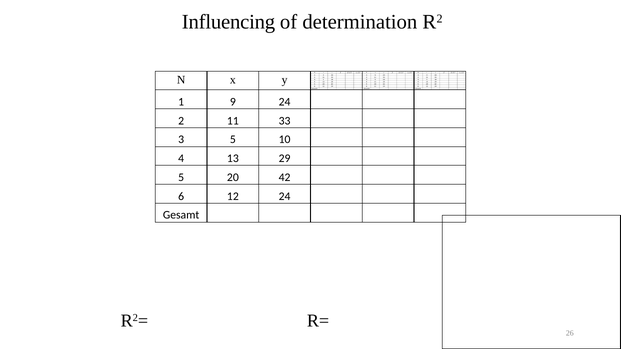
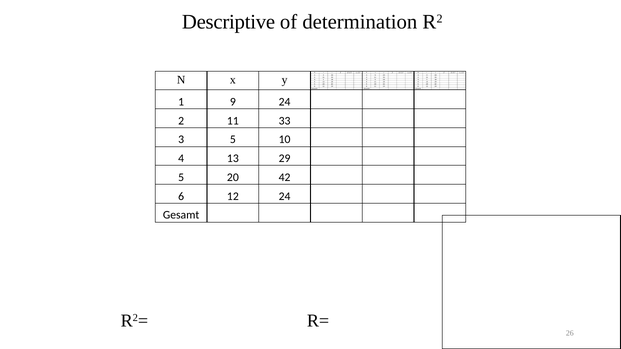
Influencing: Influencing -> Descriptive
